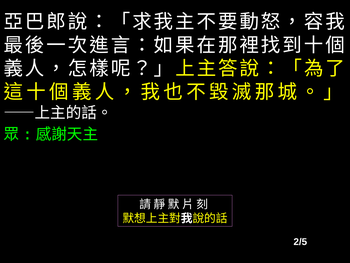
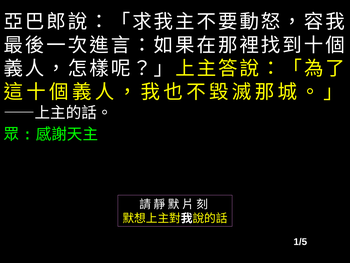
2/5: 2/5 -> 1/5
